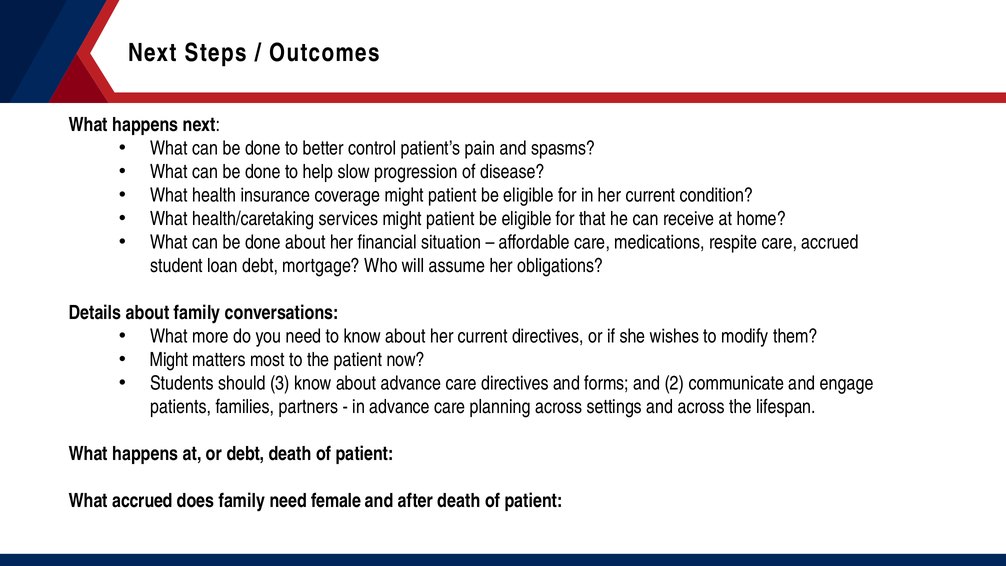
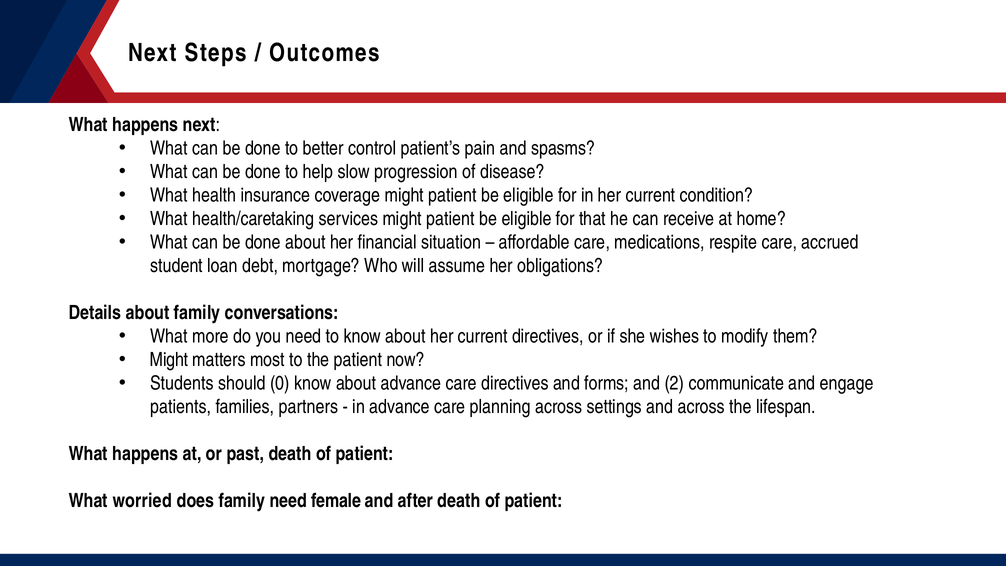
3: 3 -> 0
or debt: debt -> past
What accrued: accrued -> worried
